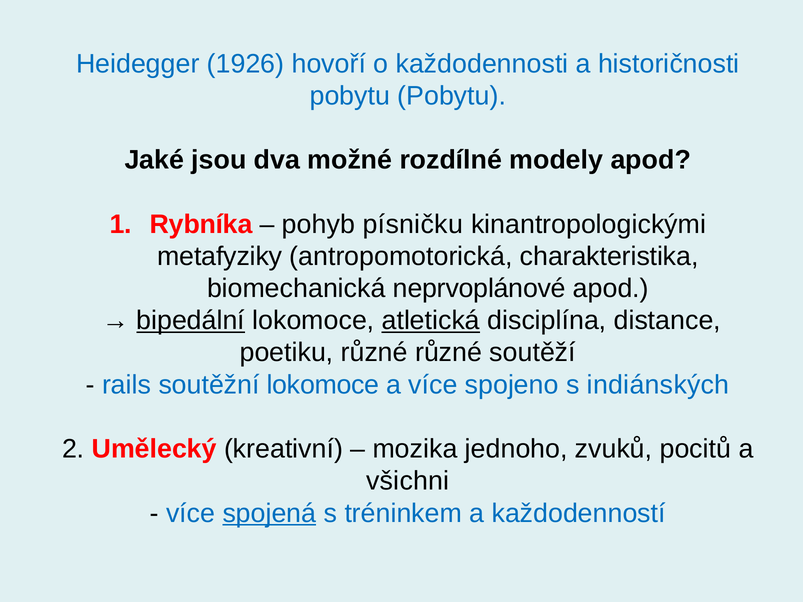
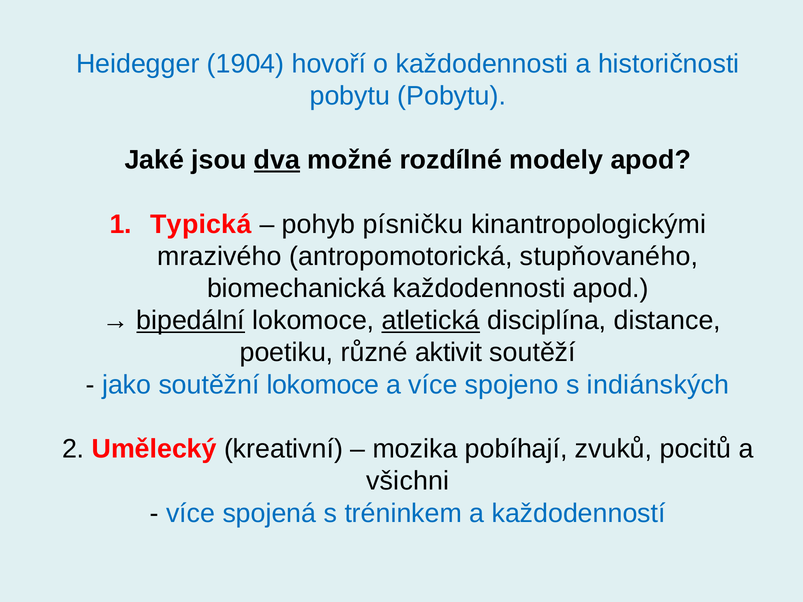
1926: 1926 -> 1904
dva underline: none -> present
Rybníka: Rybníka -> Typická
metafyziky: metafyziky -> mrazivého
charakteristika: charakteristika -> stupňovaného
biomechanická neprvoplánové: neprvoplánové -> každodennosti
různé různé: různé -> aktivit
rails: rails -> jako
jednoho: jednoho -> pobíhají
spojená underline: present -> none
